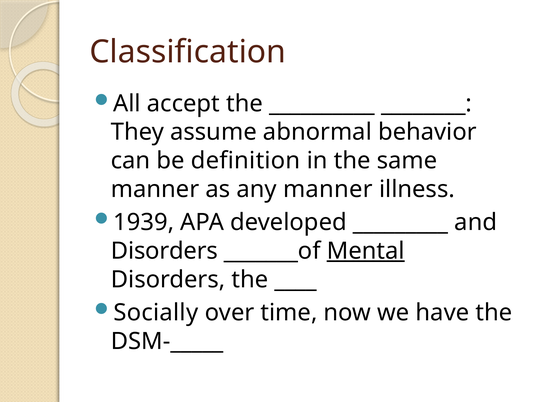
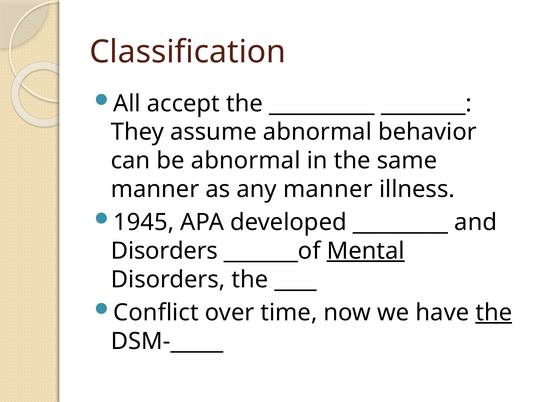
be definition: definition -> abnormal
1939: 1939 -> 1945
Socially: Socially -> Conflict
the at (494, 313) underline: none -> present
